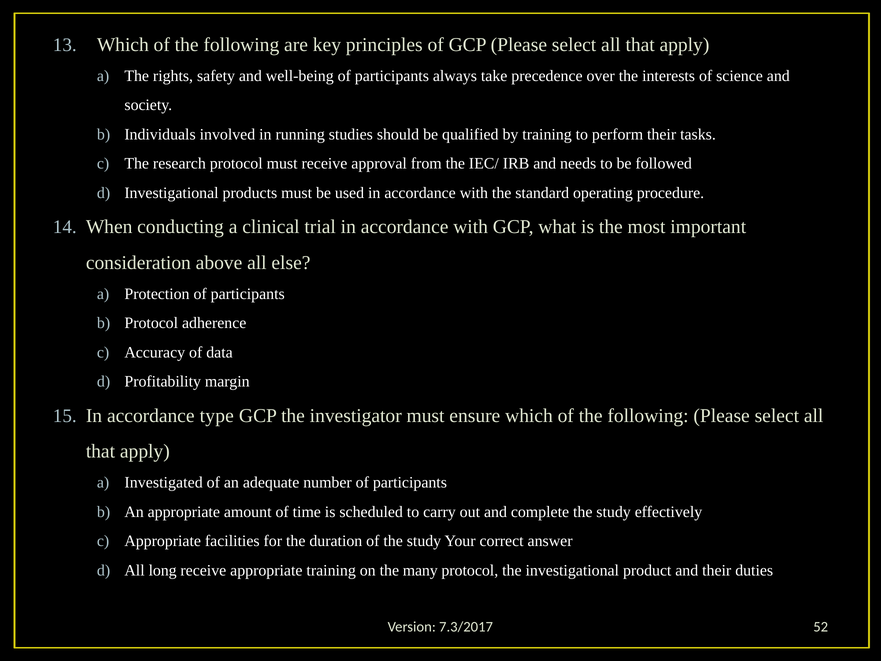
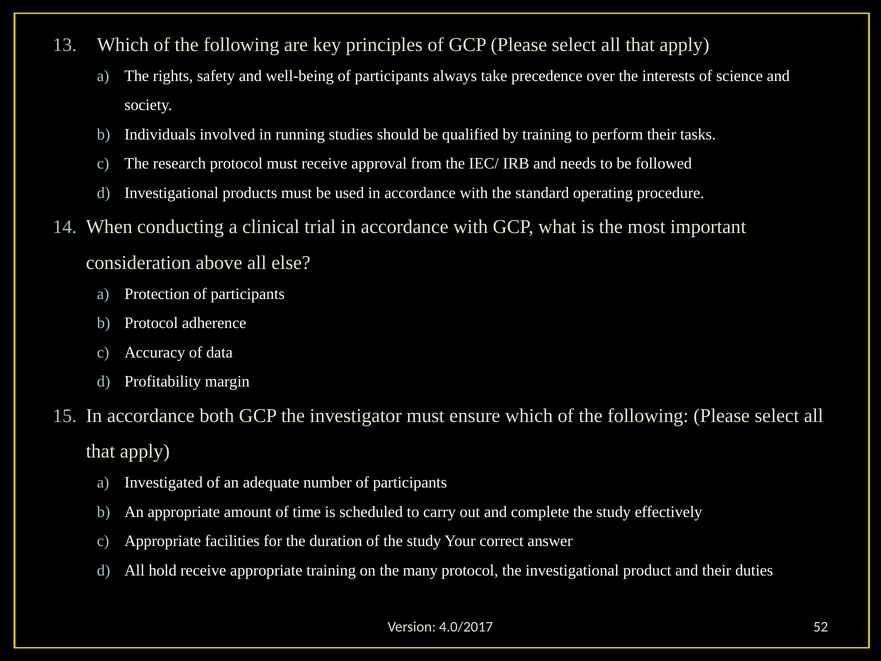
type: type -> both
long: long -> hold
7.3/2017: 7.3/2017 -> 4.0/2017
